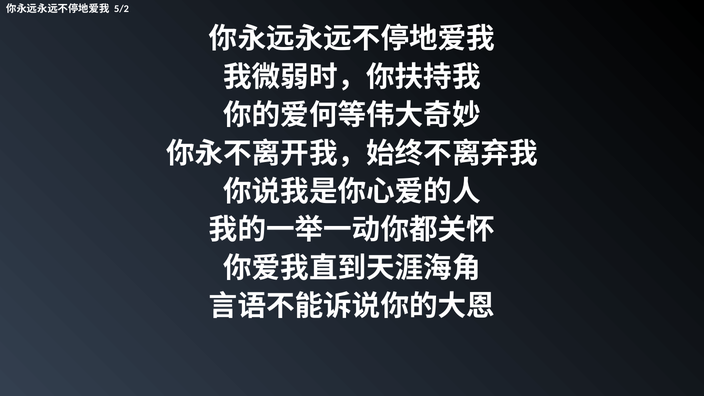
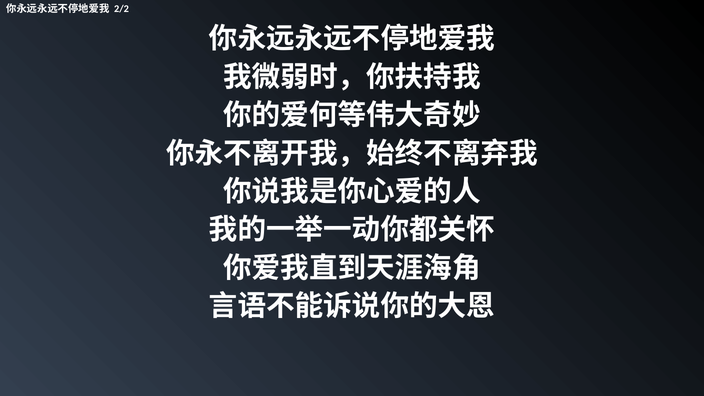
5/2: 5/2 -> 2/2
